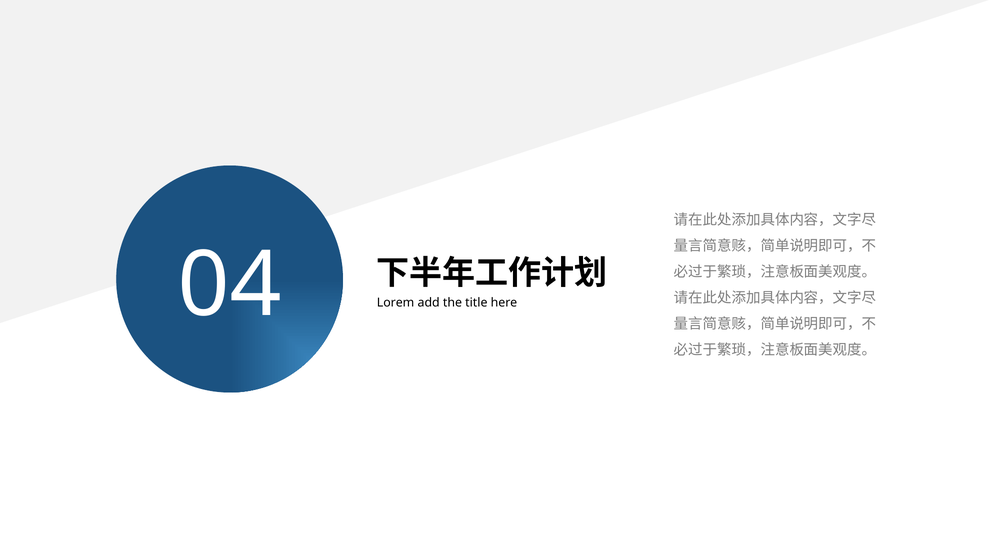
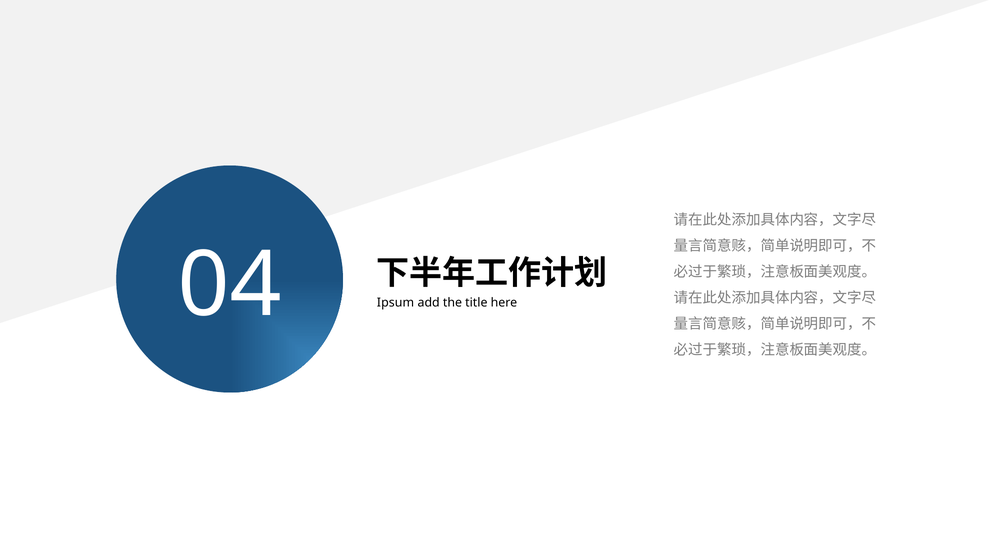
Lorem: Lorem -> Ipsum
